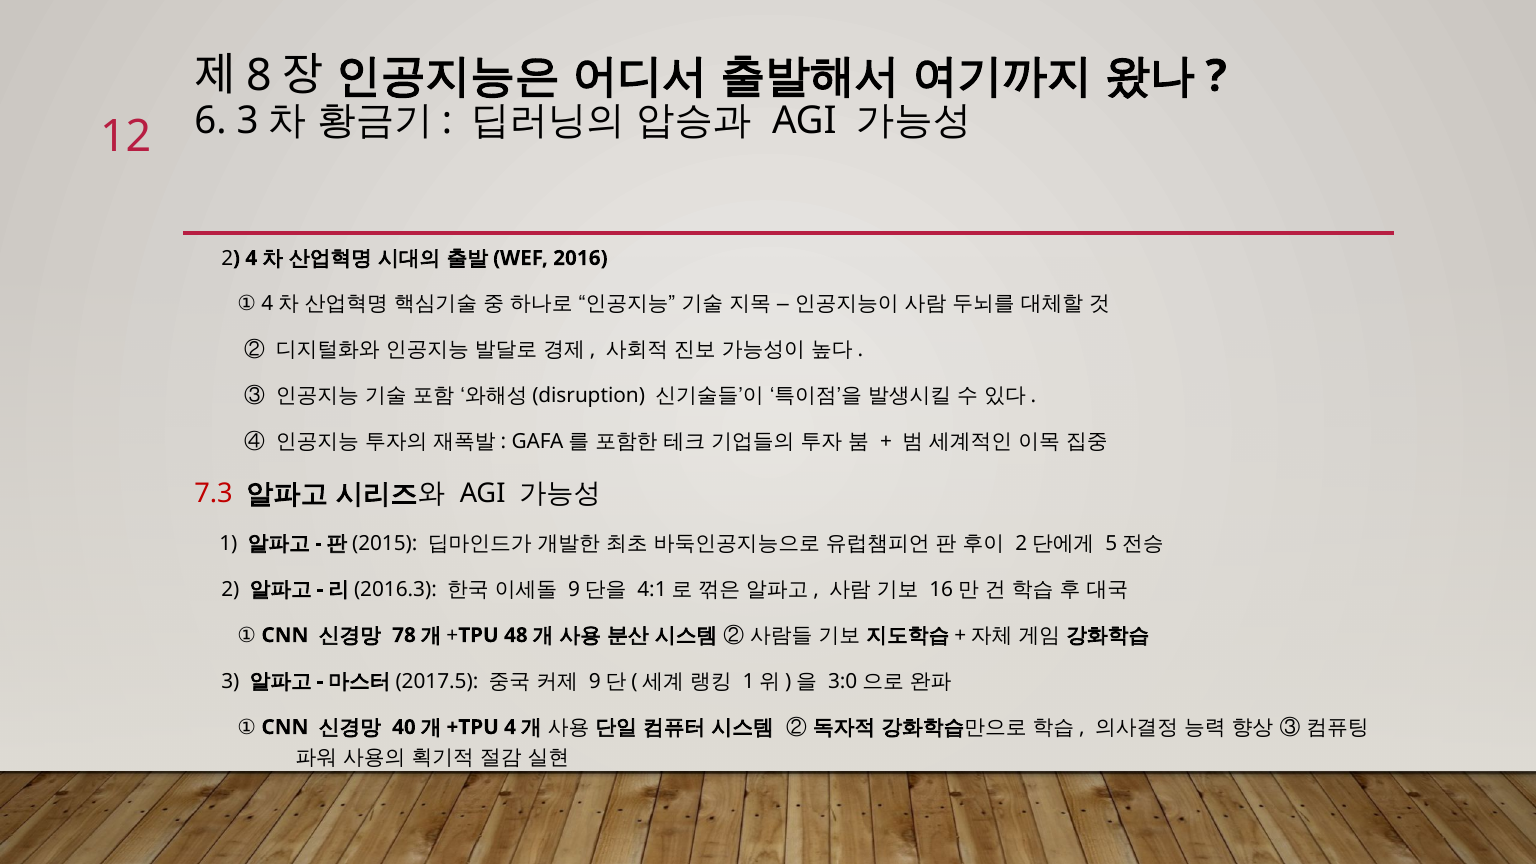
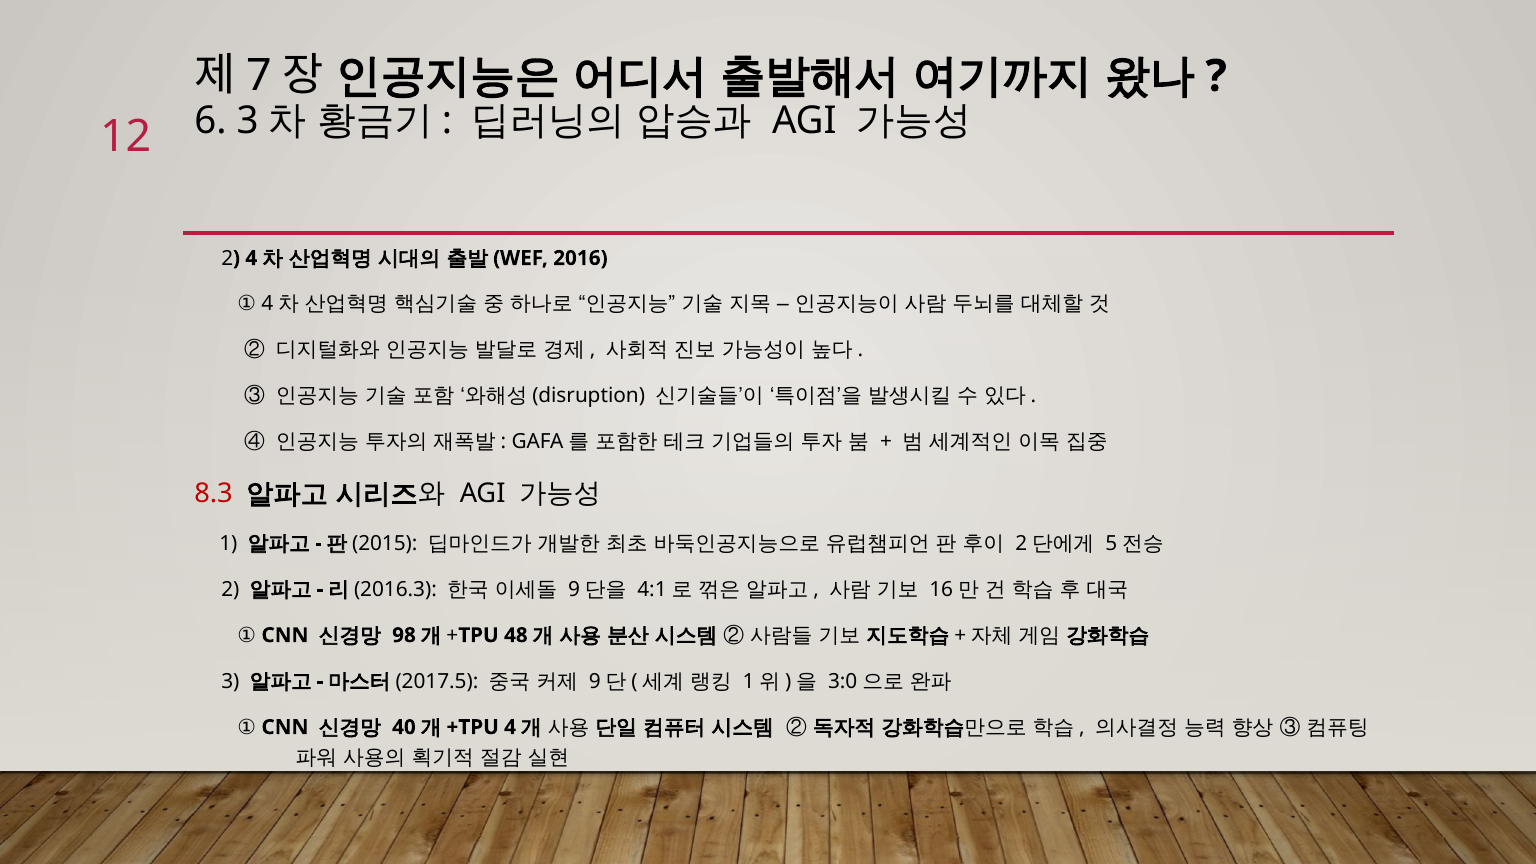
8: 8 -> 7
7.3: 7.3 -> 8.3
78: 78 -> 98
